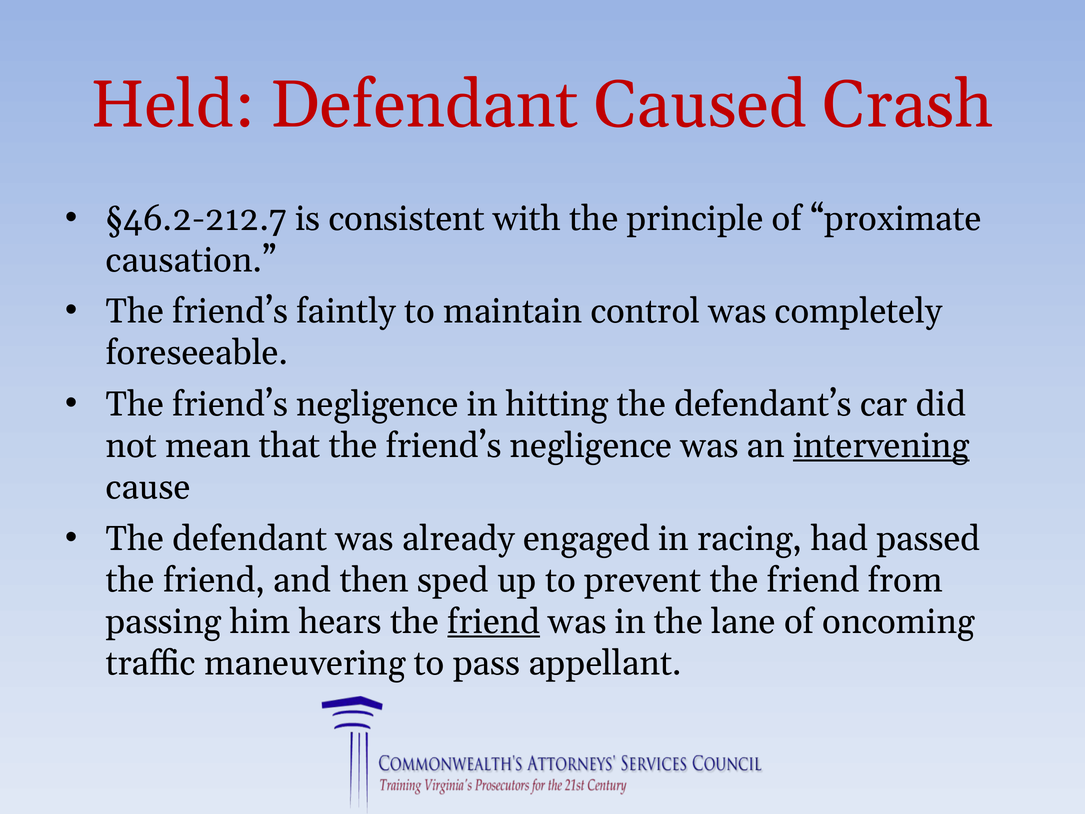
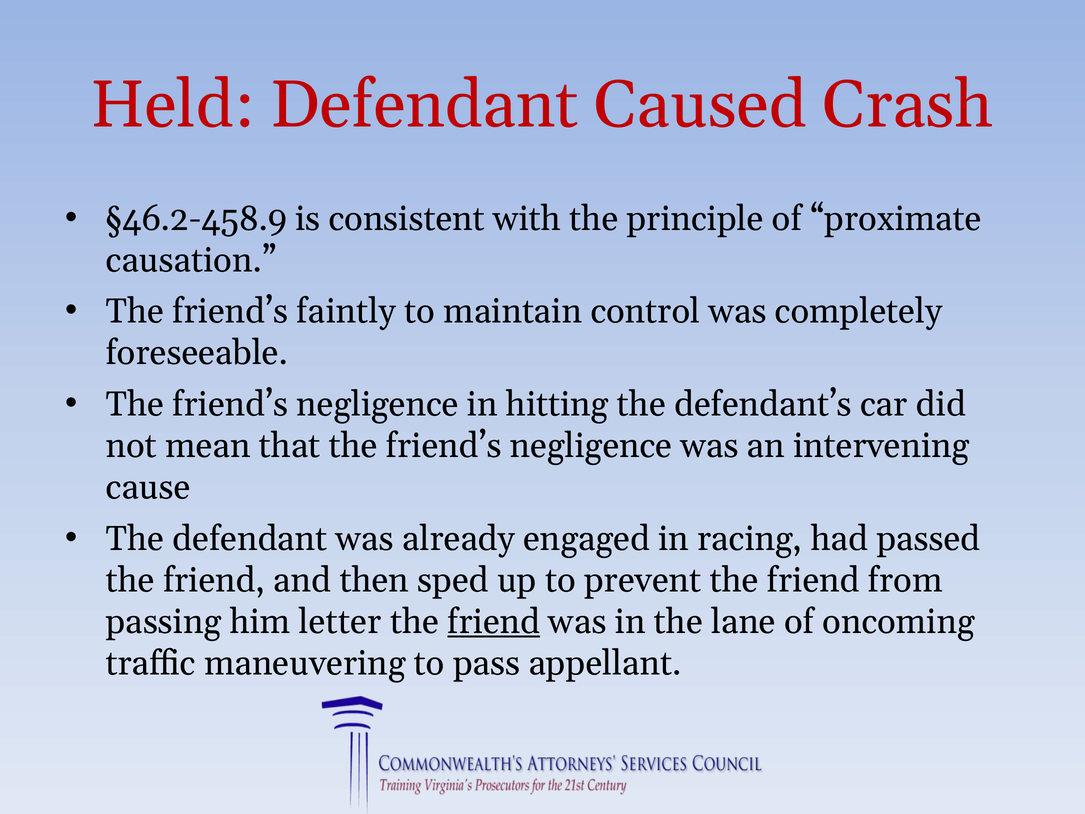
§46.2-212.7: §46.2-212.7 -> §46.2-458.9
intervening underline: present -> none
hears: hears -> letter
